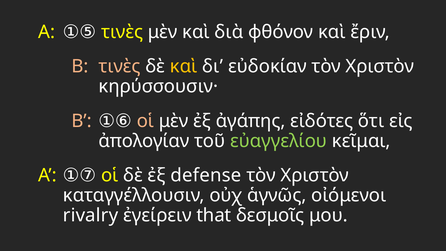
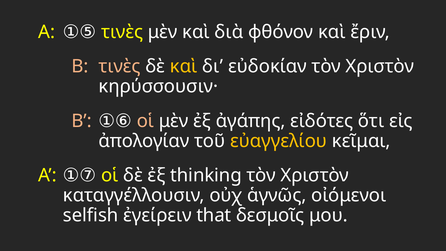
εὐαγγελίου colour: light green -> yellow
defense: defense -> thinking
rivalry: rivalry -> selfish
